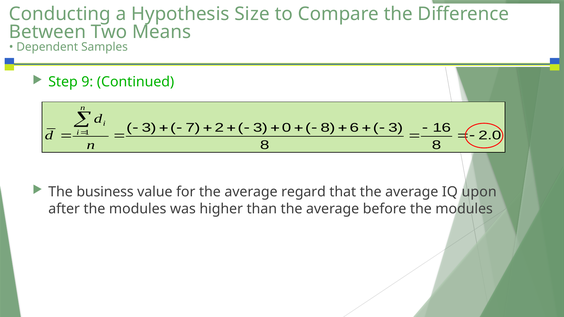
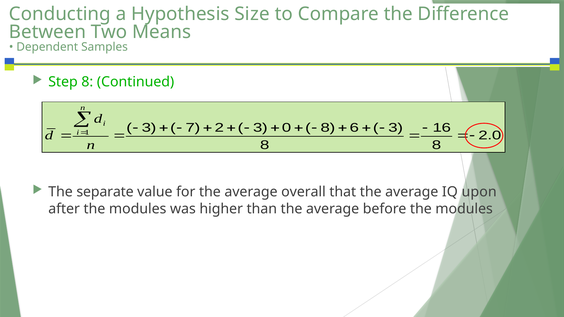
Step 9: 9 -> 8
business: business -> separate
regard: regard -> overall
